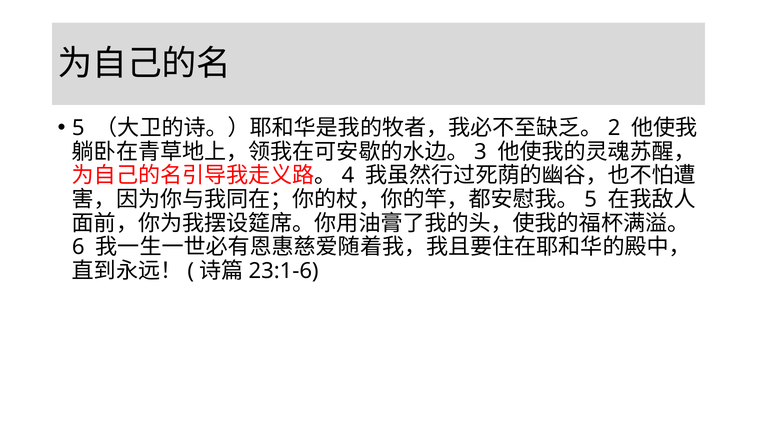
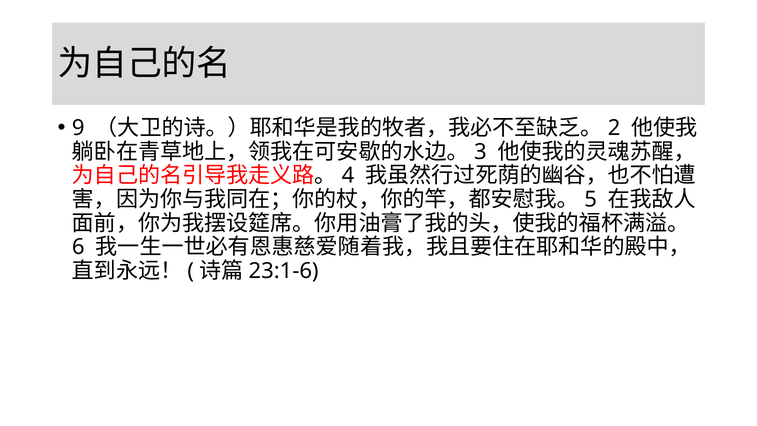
5 at (78, 128): 5 -> 9
